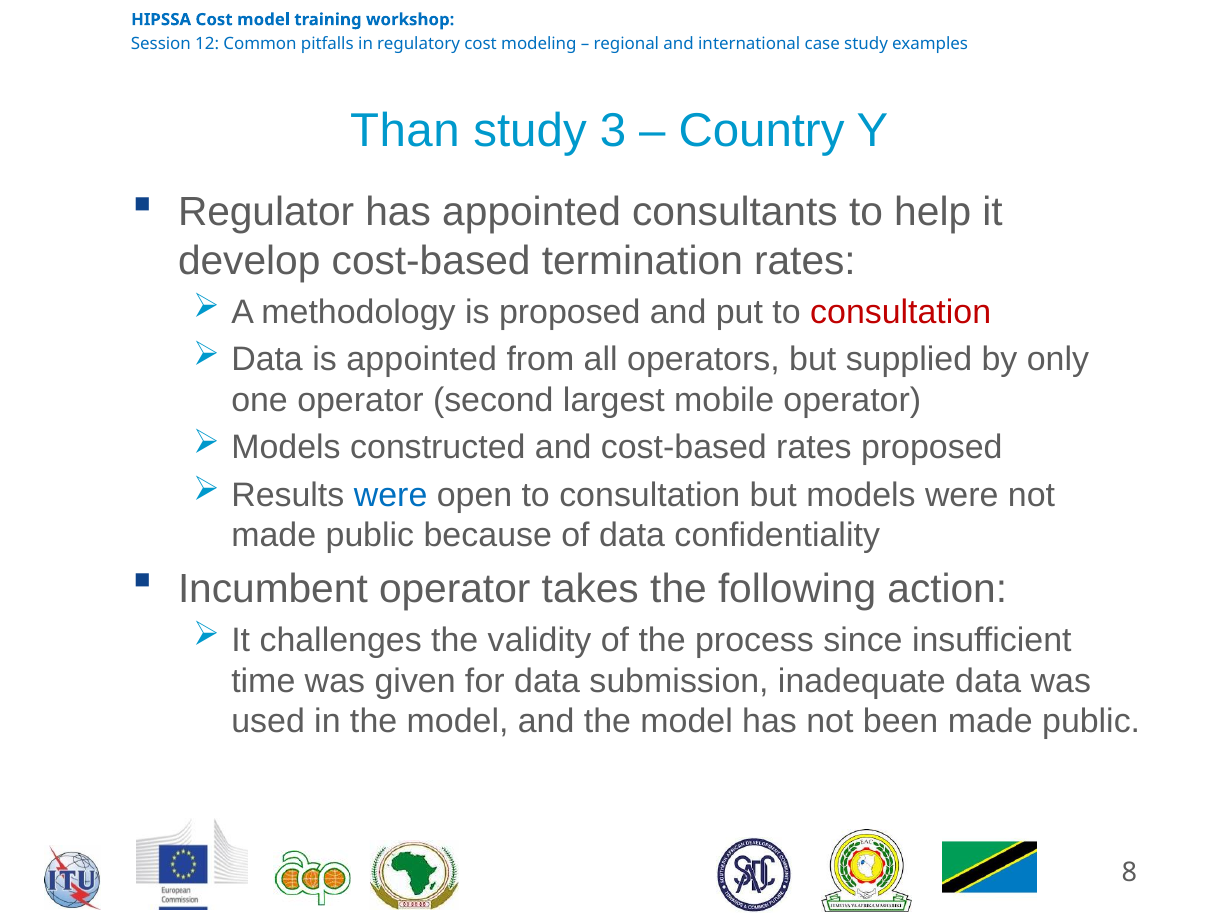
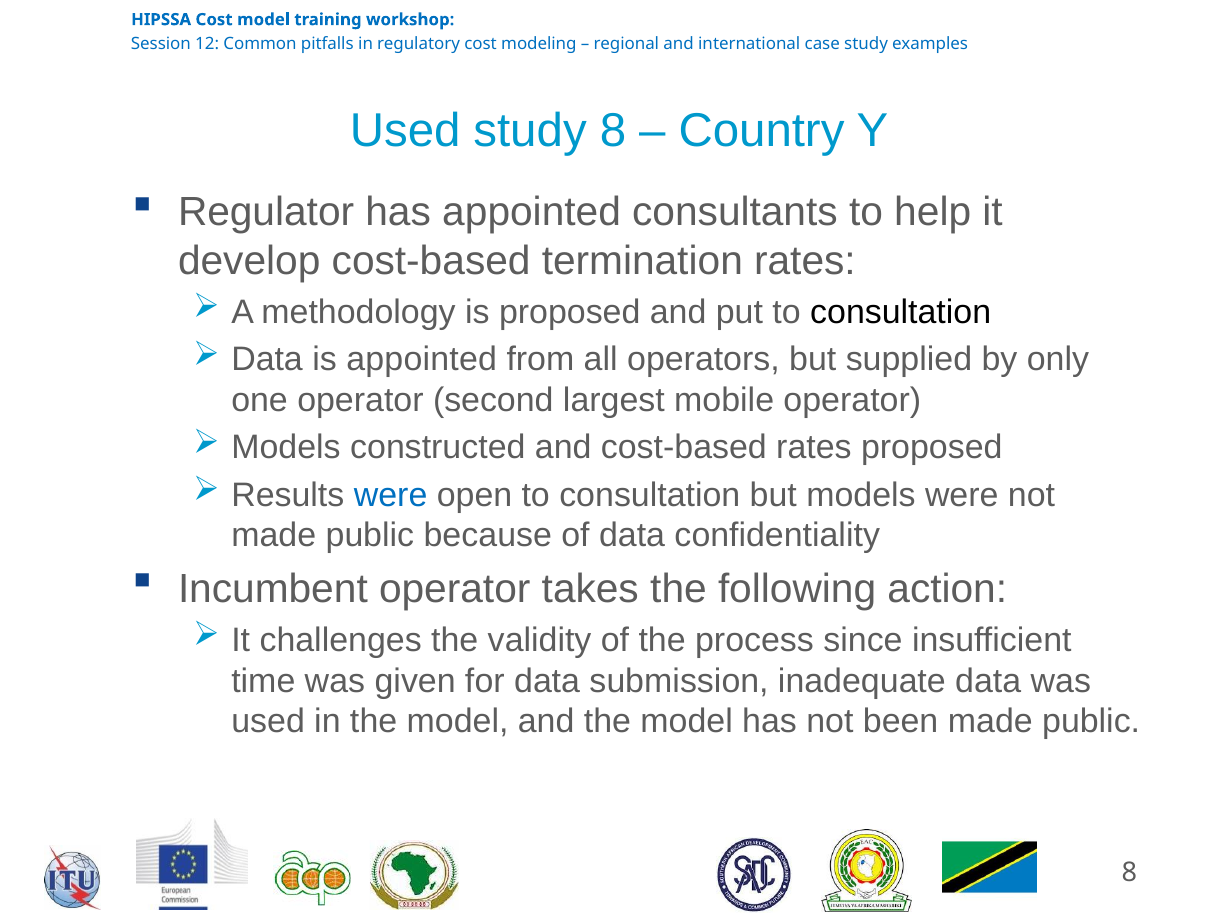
Than at (405, 131): Than -> Used
study 3: 3 -> 8
consultation at (901, 312) colour: red -> black
